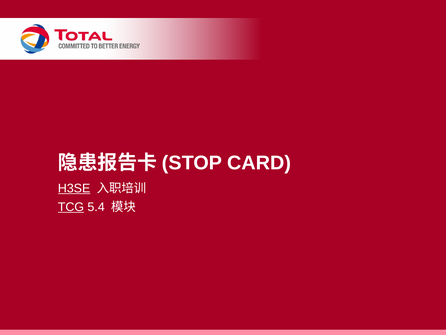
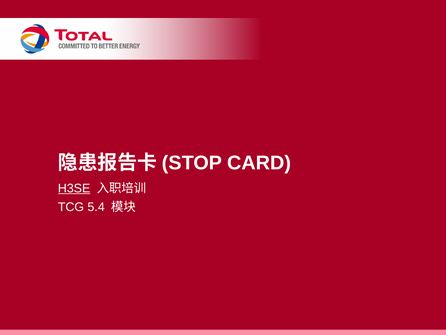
TCG underline: present -> none
